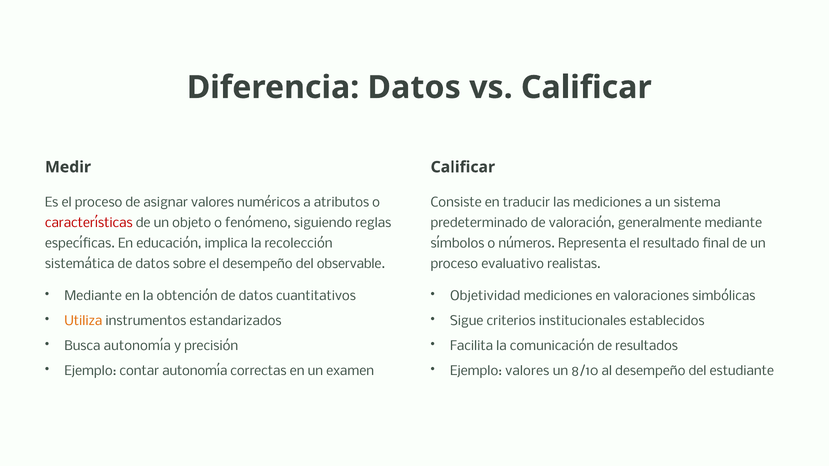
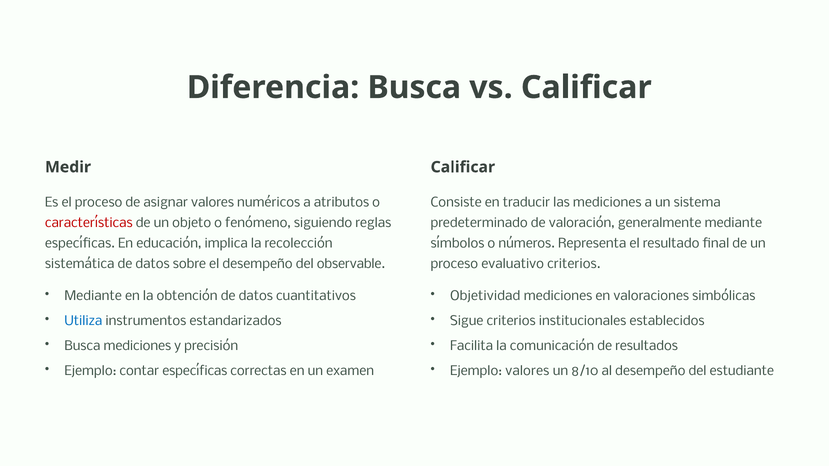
Diferencia Datos: Datos -> Busca
evaluativo realistas: realistas -> criterios
Utiliza colour: orange -> blue
Busca autonomía: autonomía -> mediciones
contar autonomía: autonomía -> específicas
